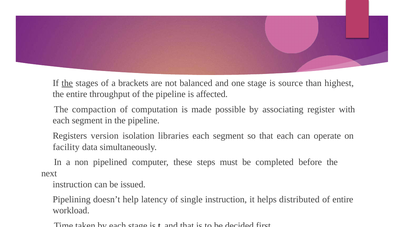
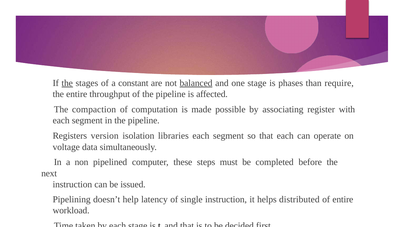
brackets: brackets -> constant
balanced underline: none -> present
source: source -> phases
highest: highest -> require
facility: facility -> voltage
